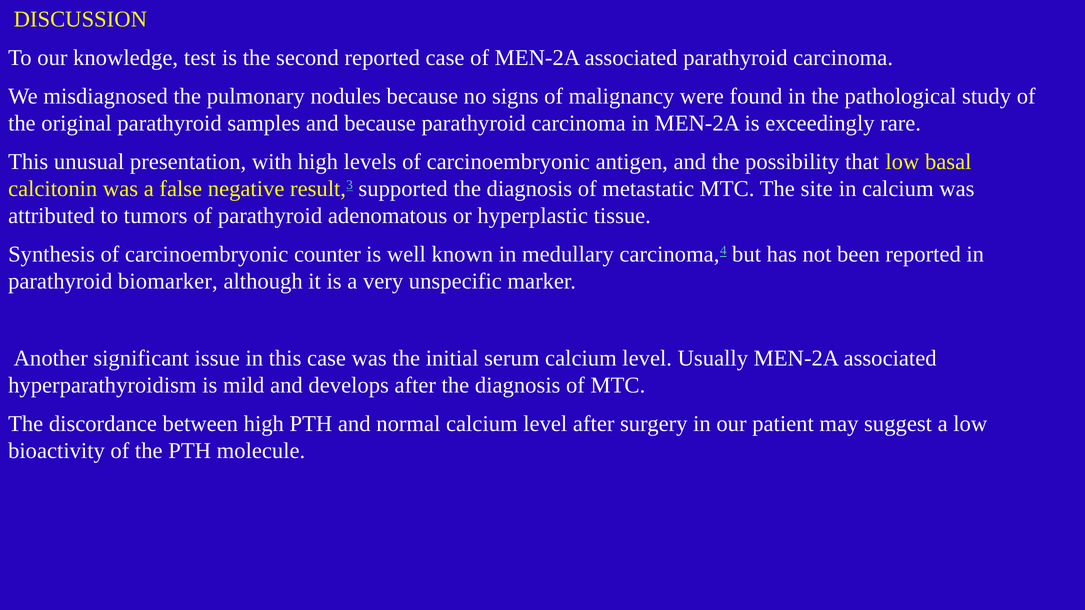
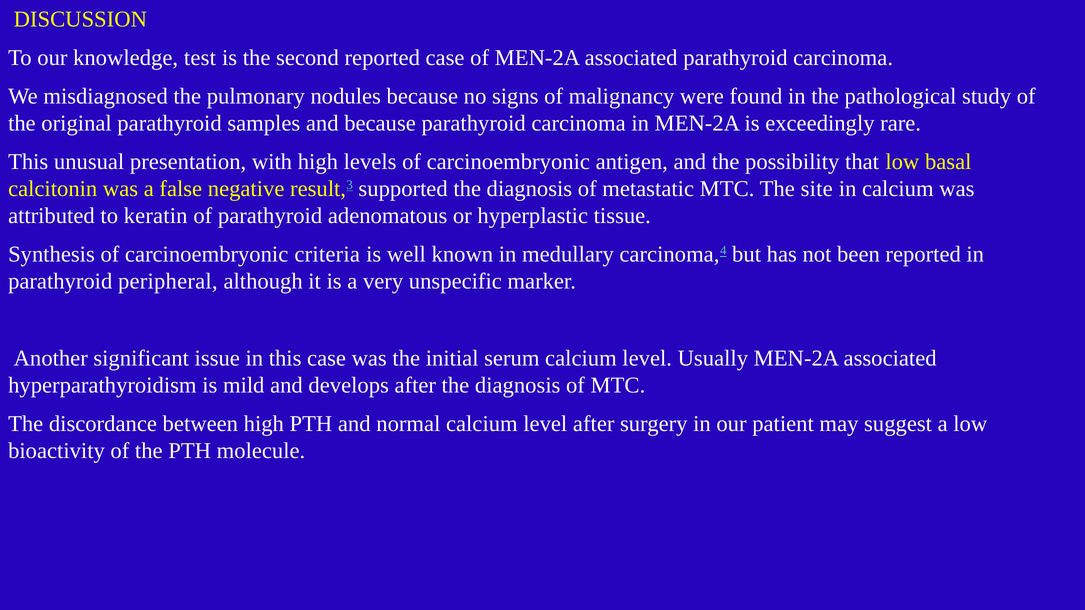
tumors: tumors -> keratin
counter: counter -> criteria
biomarker: biomarker -> peripheral
